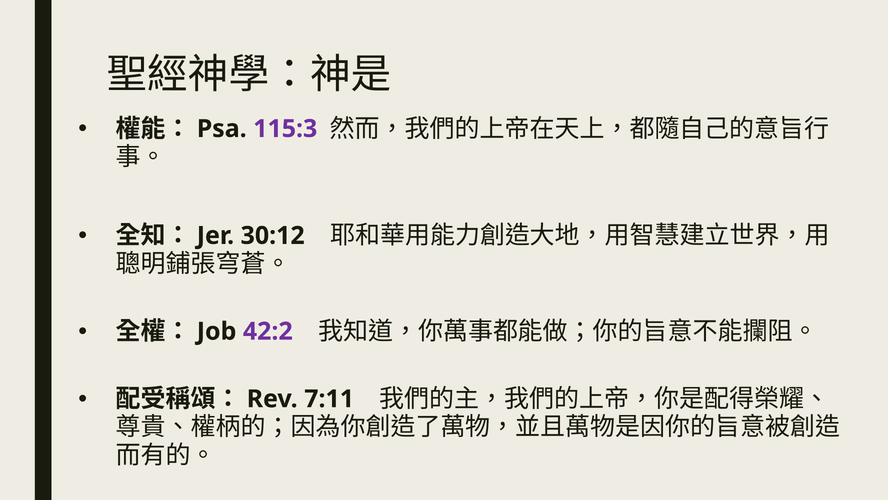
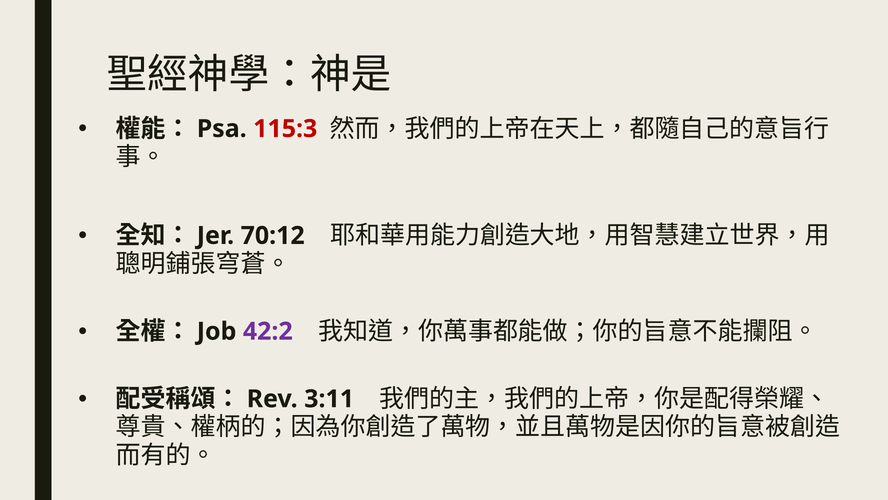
115:3 colour: purple -> red
30:12: 30:12 -> 70:12
7:11: 7:11 -> 3:11
